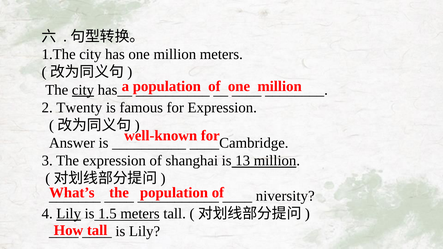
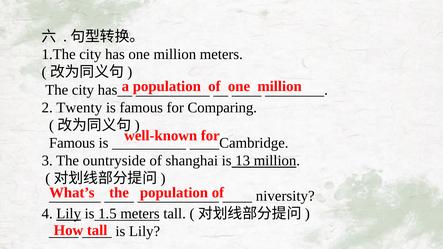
city at (83, 90) underline: present -> none
for Expression: Expression -> Comparing
Answer at (72, 143): Answer -> Famous
The expression: expression -> ountryside
